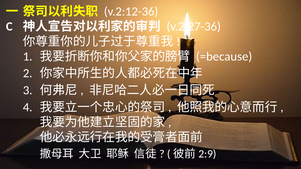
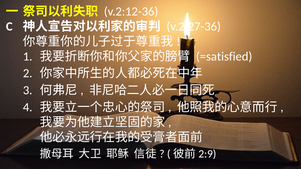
=because: =because -> =satisfied
